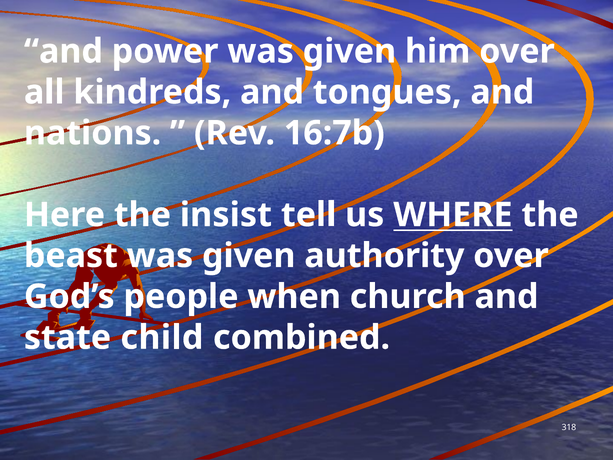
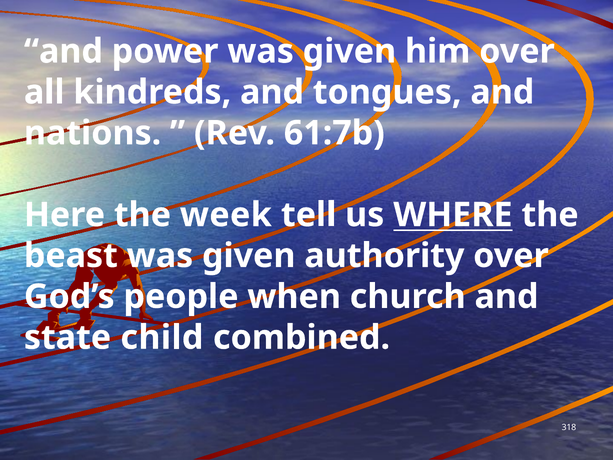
16:7b: 16:7b -> 61:7b
insist: insist -> week
